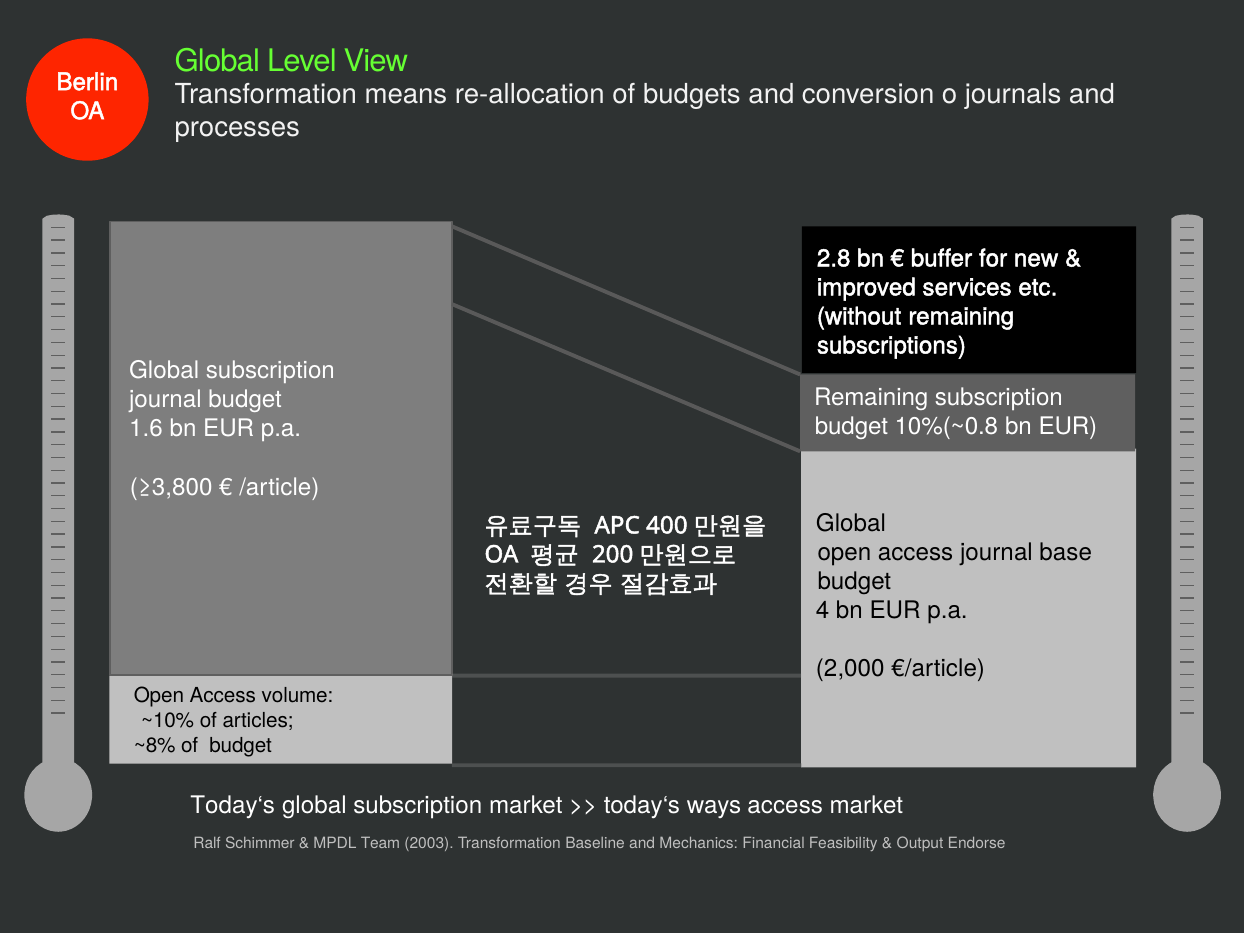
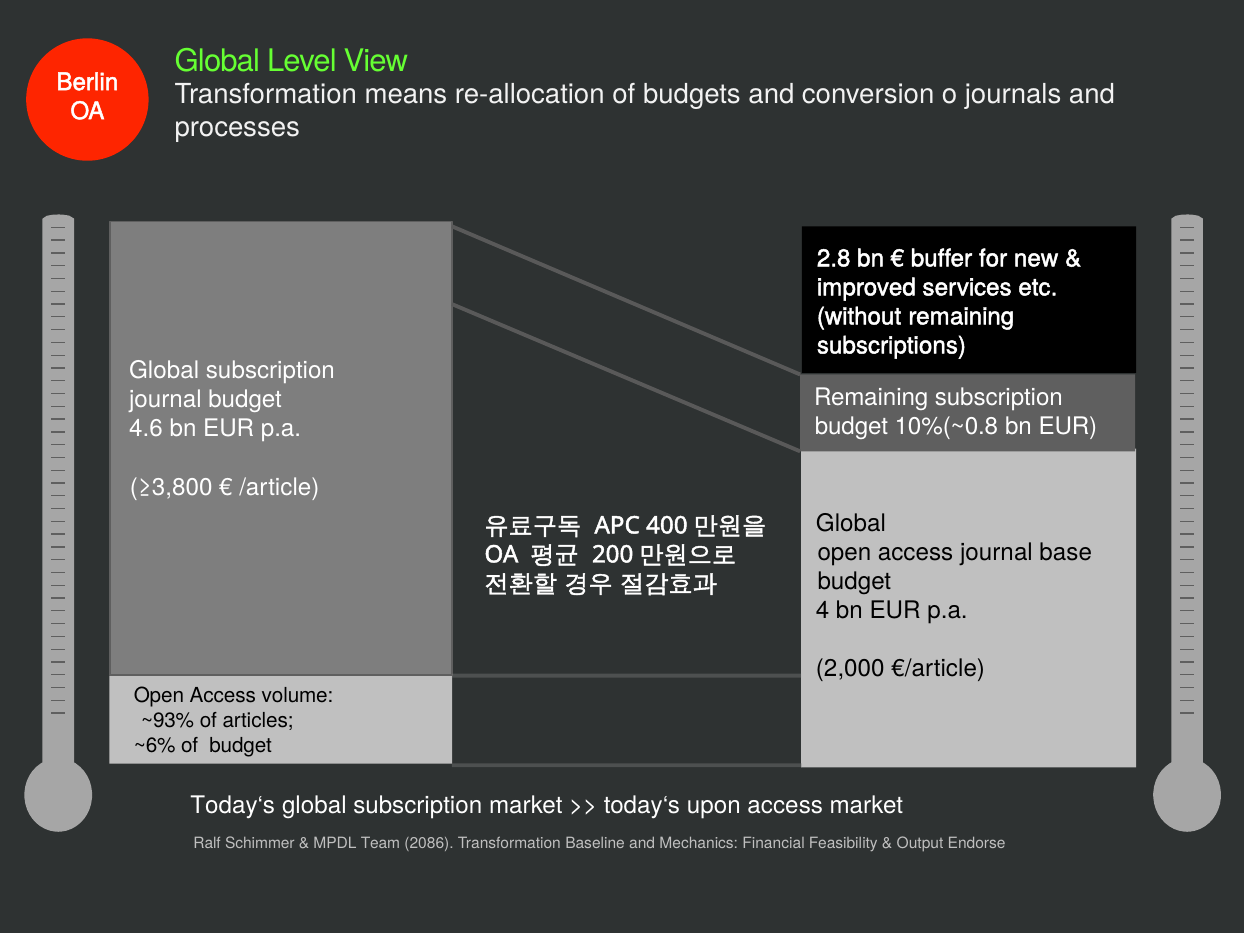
1.6: 1.6 -> 4.6
~10%: ~10% -> ~93%
~8%: ~8% -> ~6%
ways: ways -> upon
2003: 2003 -> 2086
